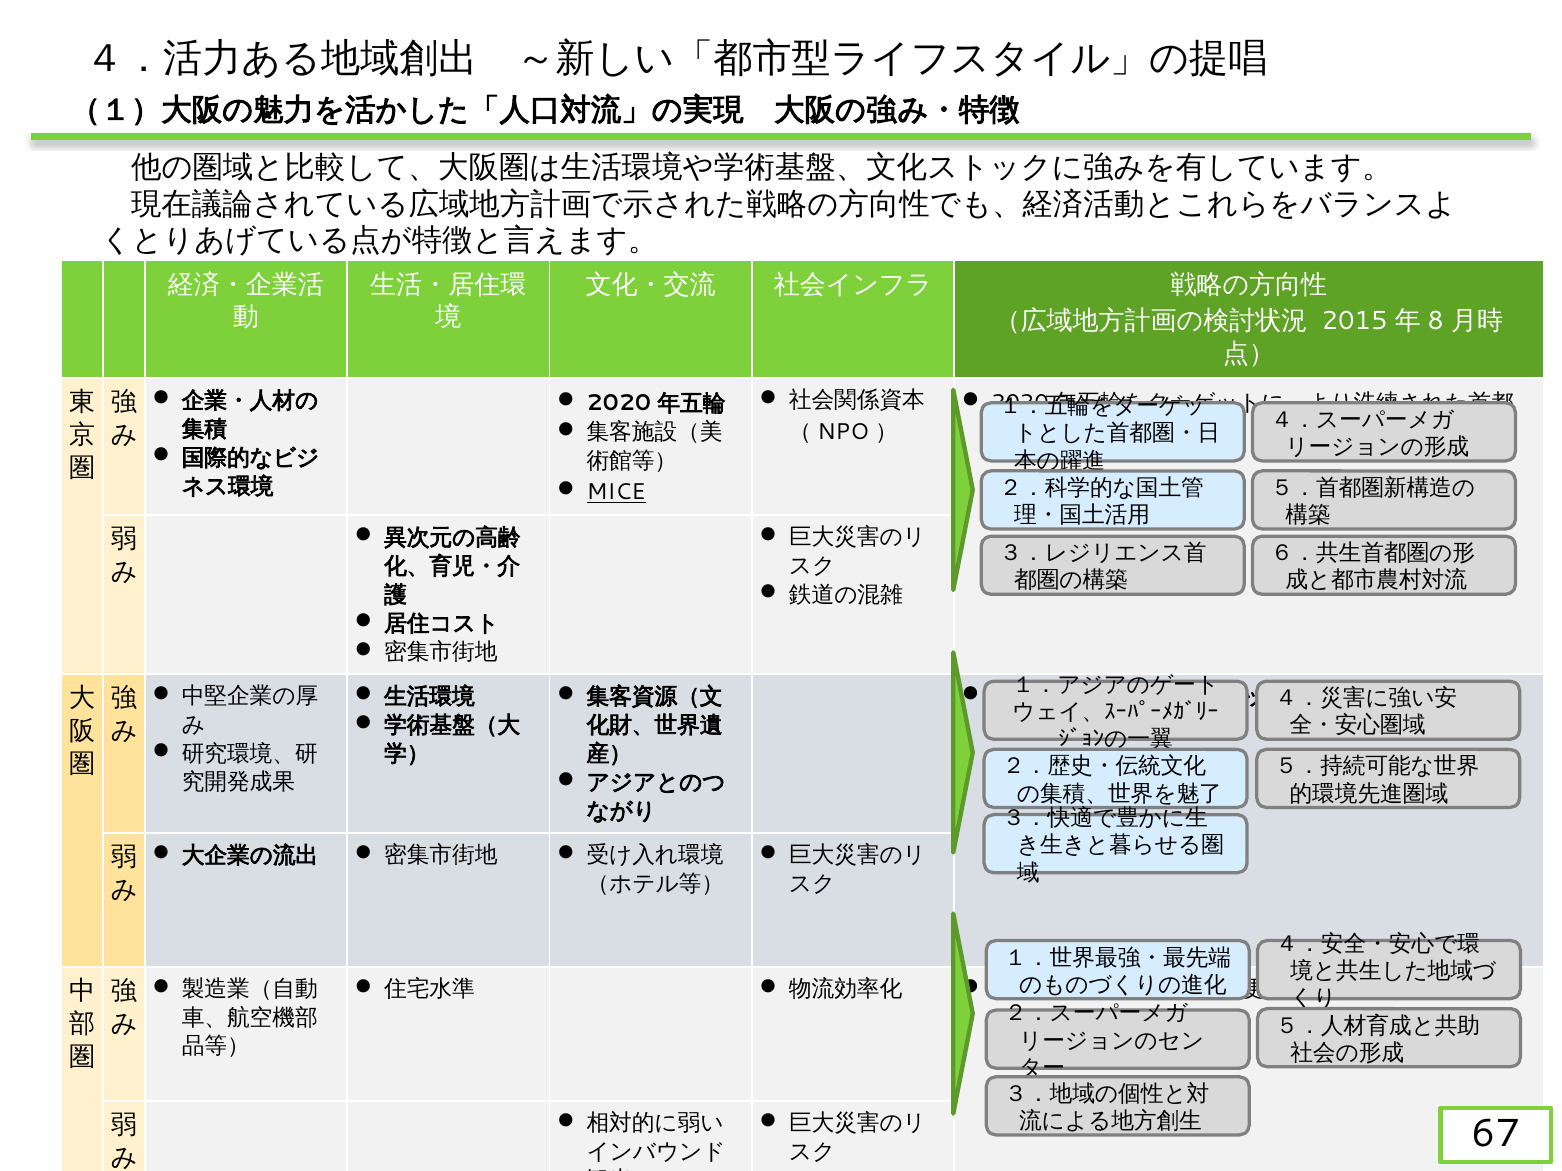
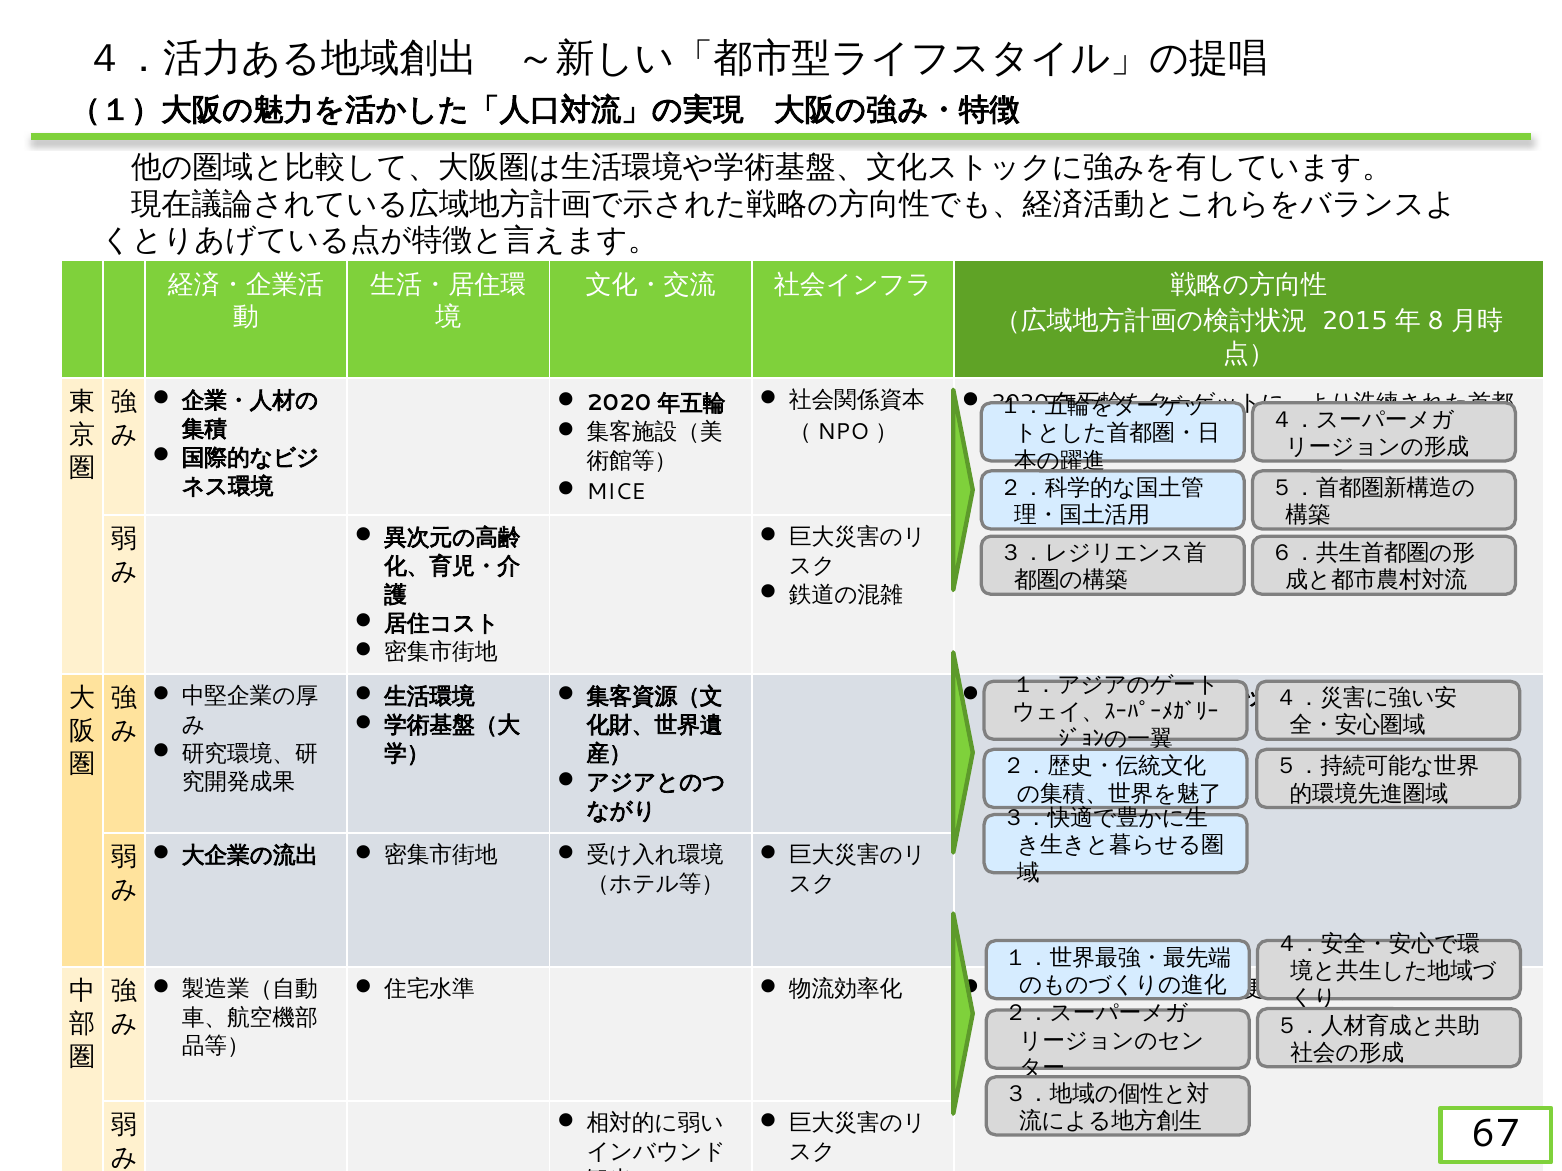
MICE underline: present -> none
